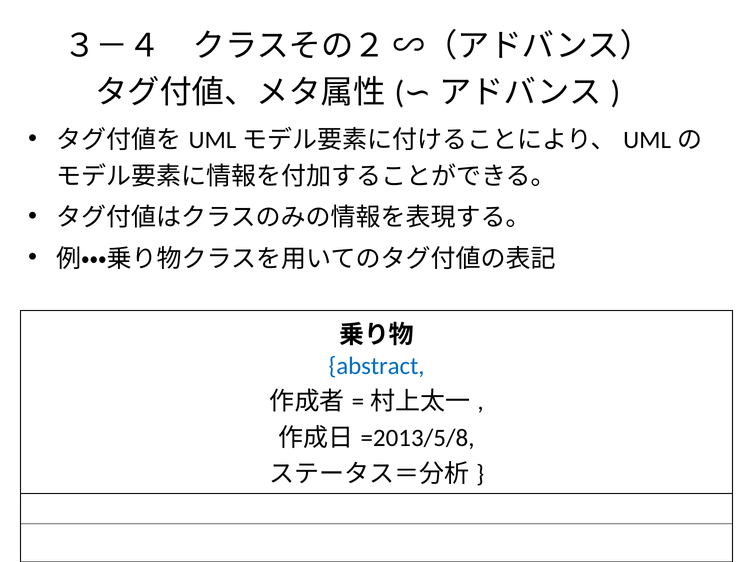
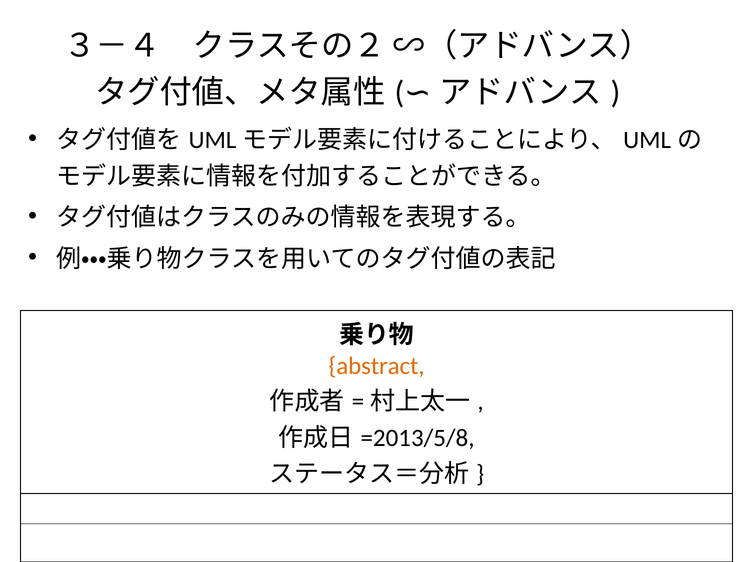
abstract colour: blue -> orange
